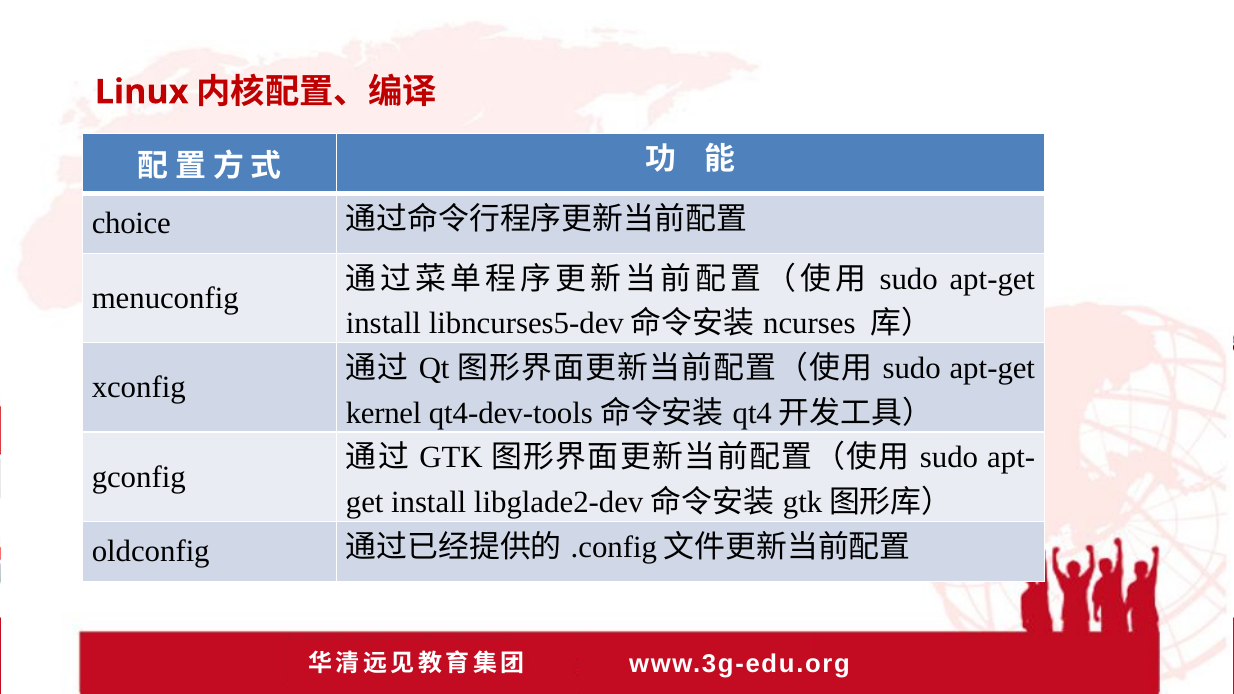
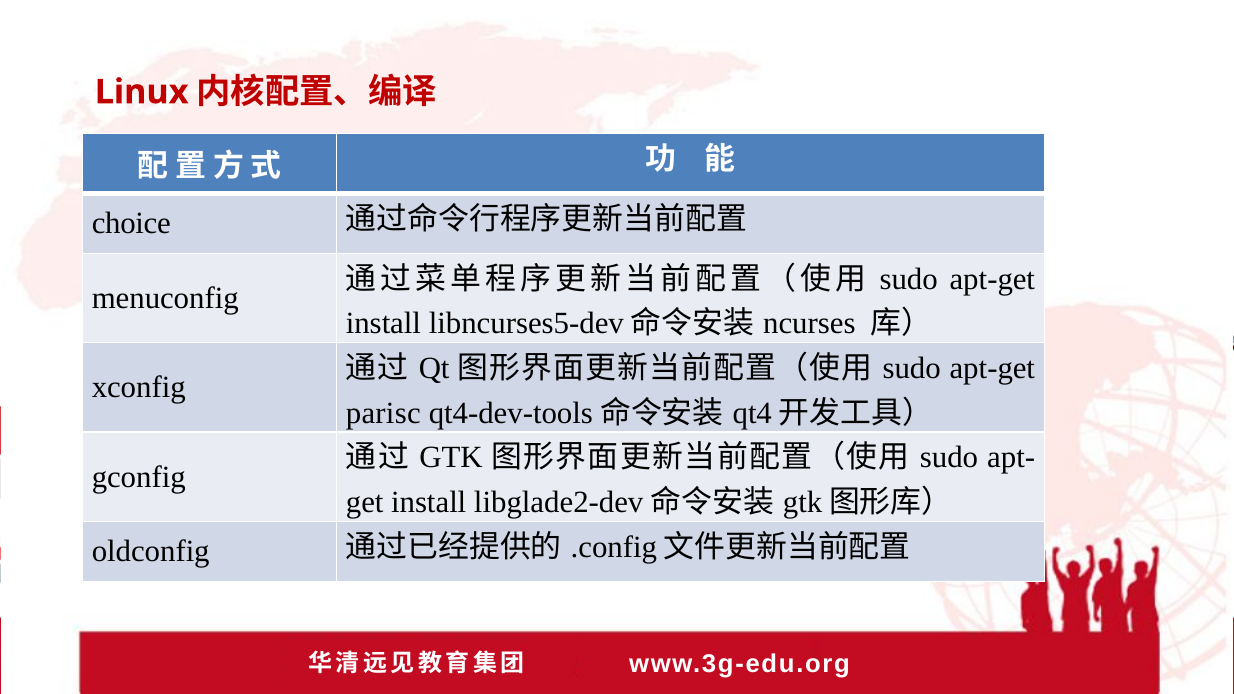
kernel: kernel -> parisc
